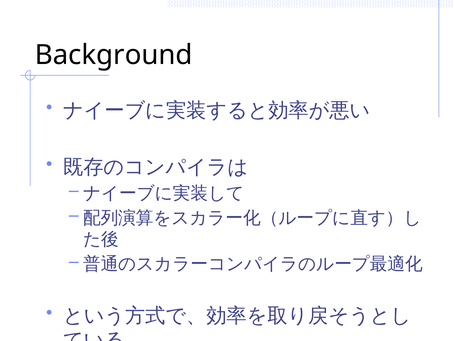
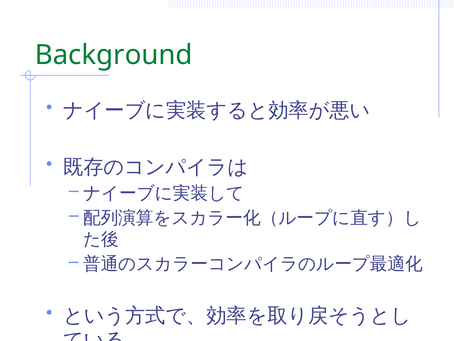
Background colour: black -> green
